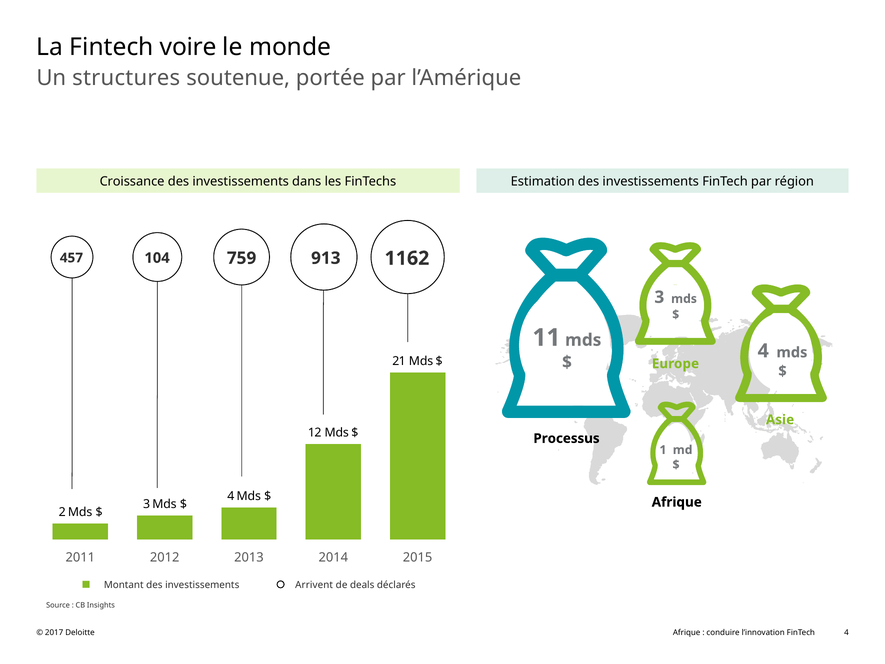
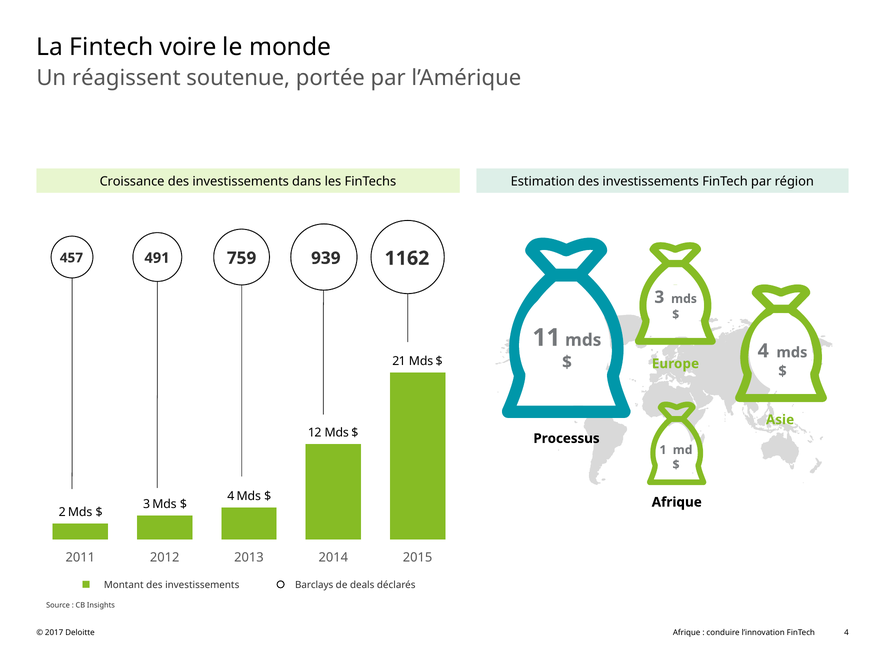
structures: structures -> réagissent
104: 104 -> 491
913: 913 -> 939
Arrivent: Arrivent -> Barclays
